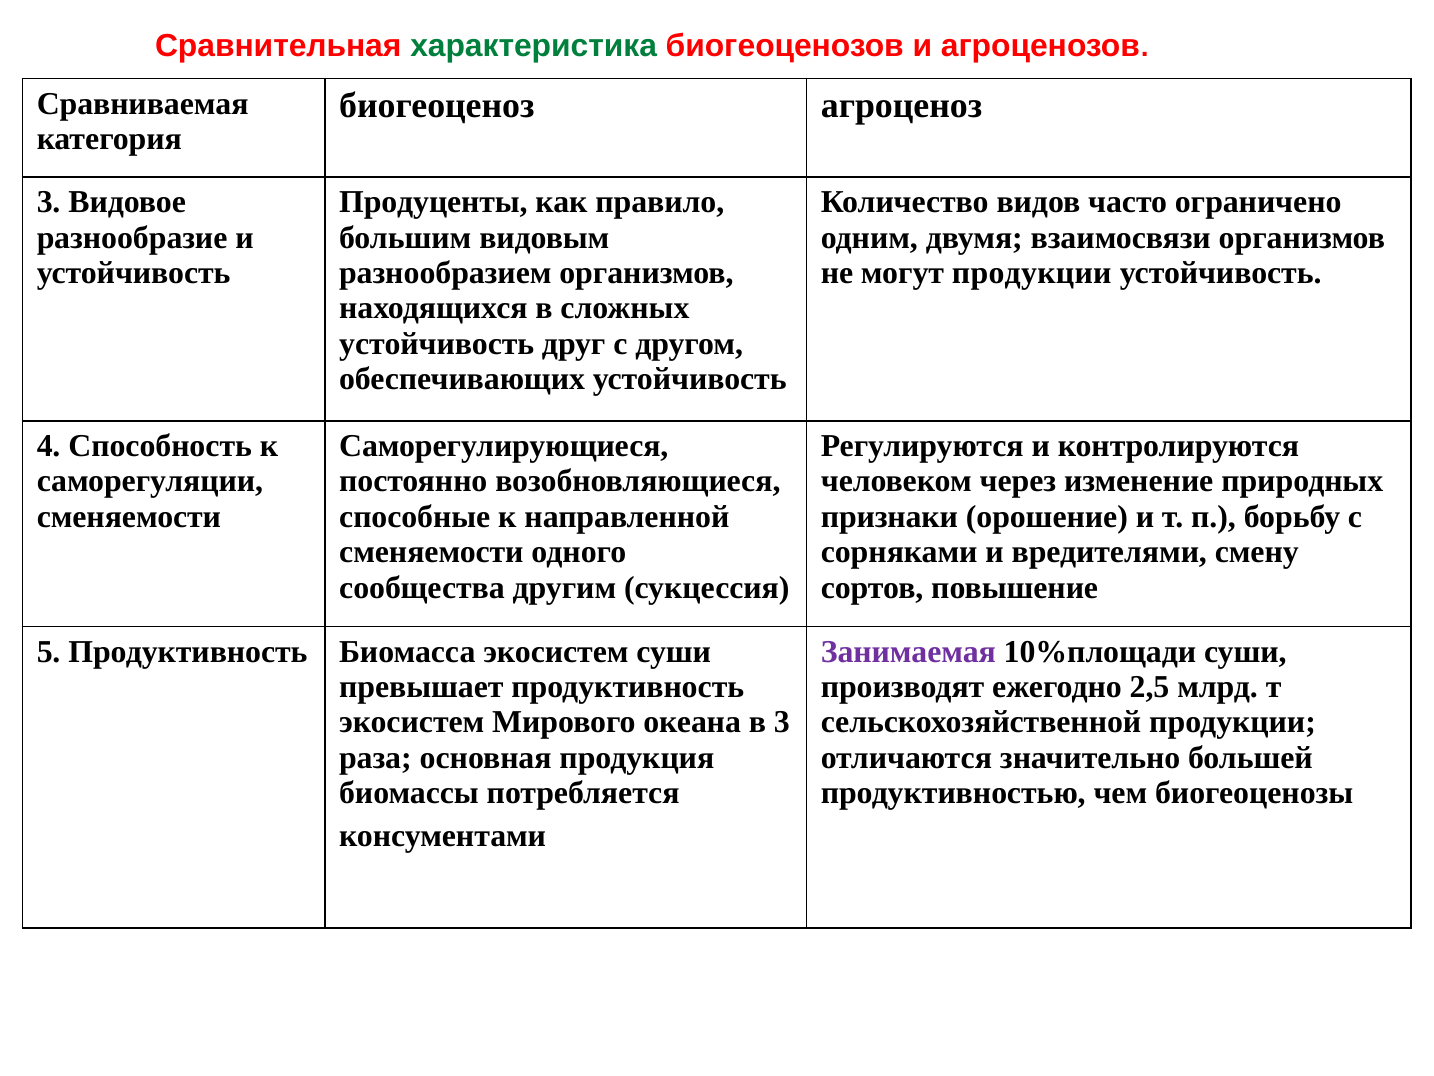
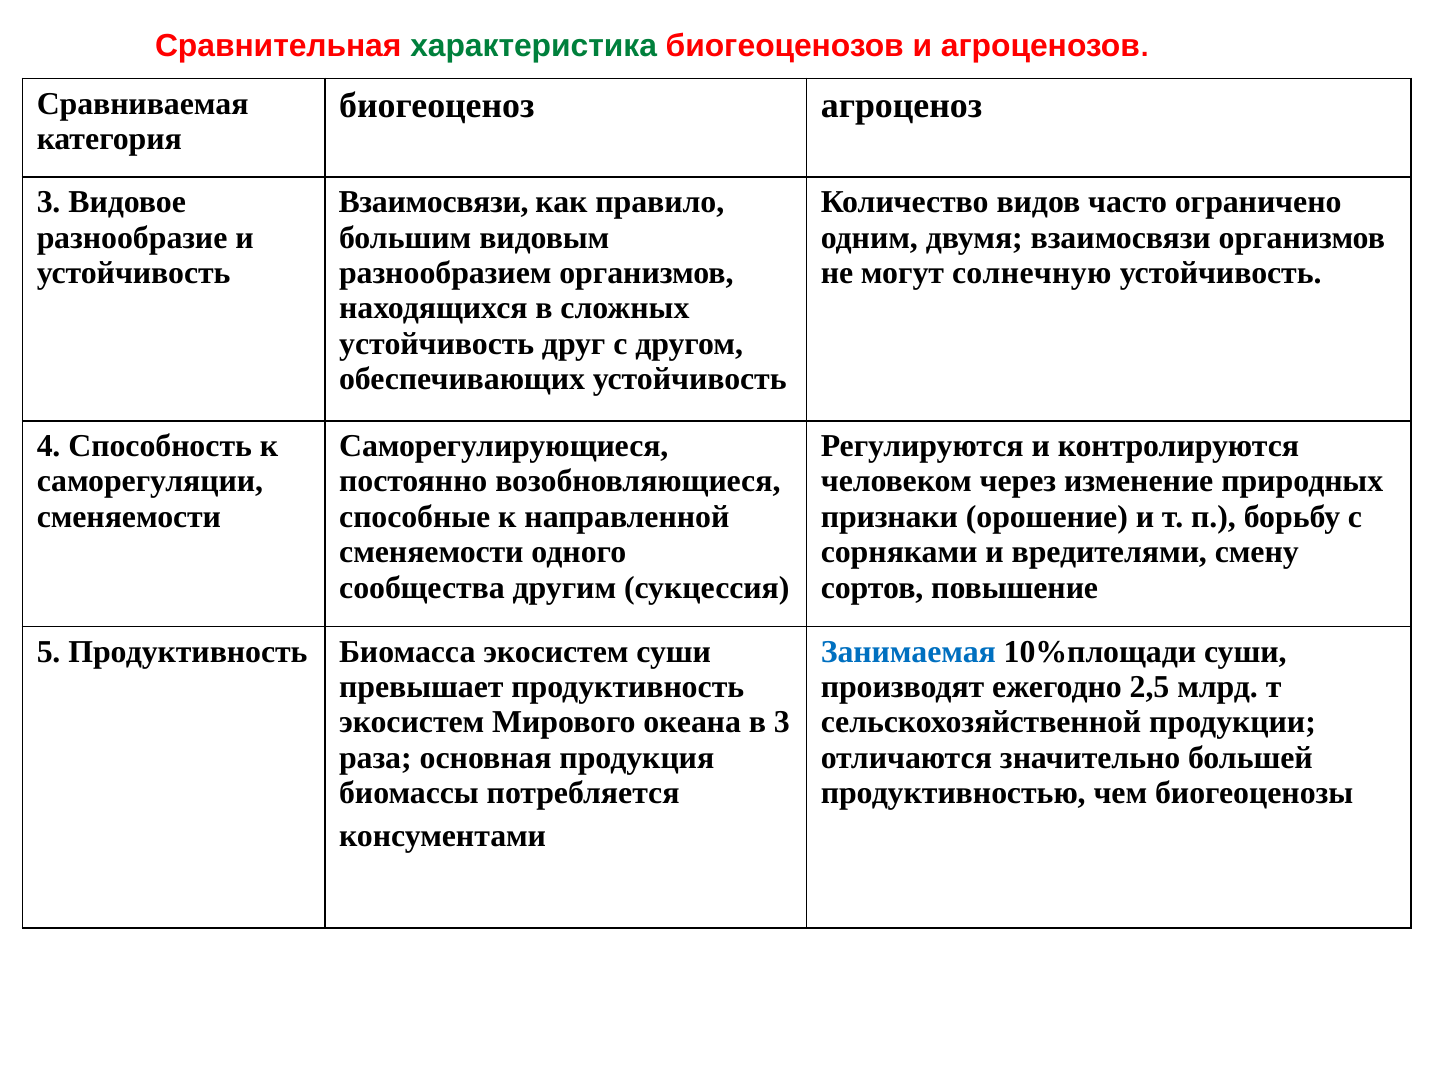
Продуценты at (433, 202): Продуценты -> Взаимосвязи
могут продукции: продукции -> солнечную
Занимаемая colour: purple -> blue
